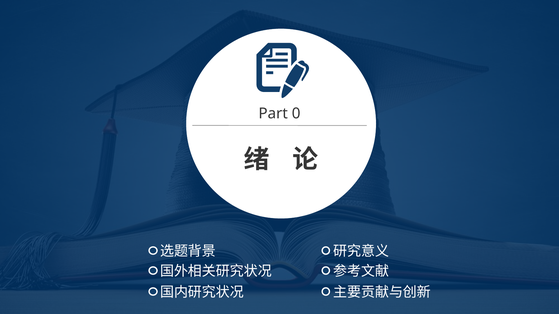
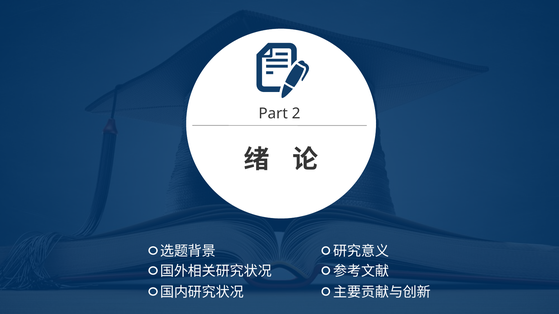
0: 0 -> 2
